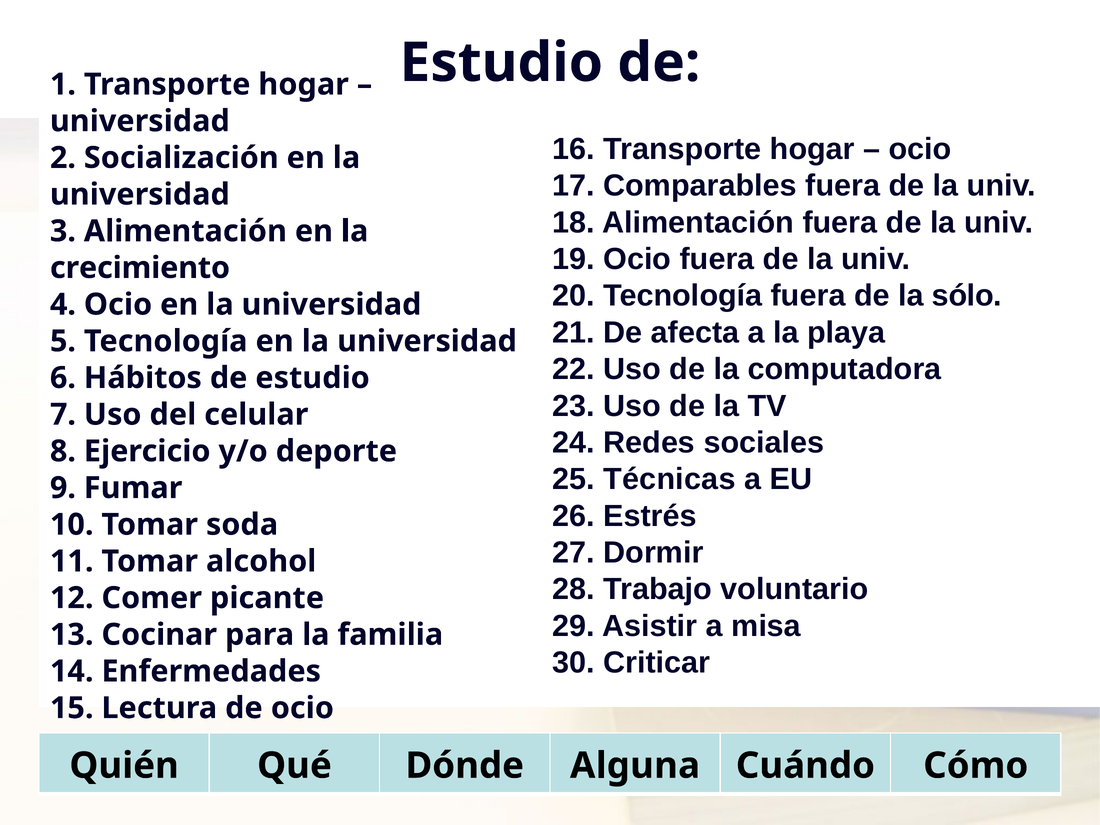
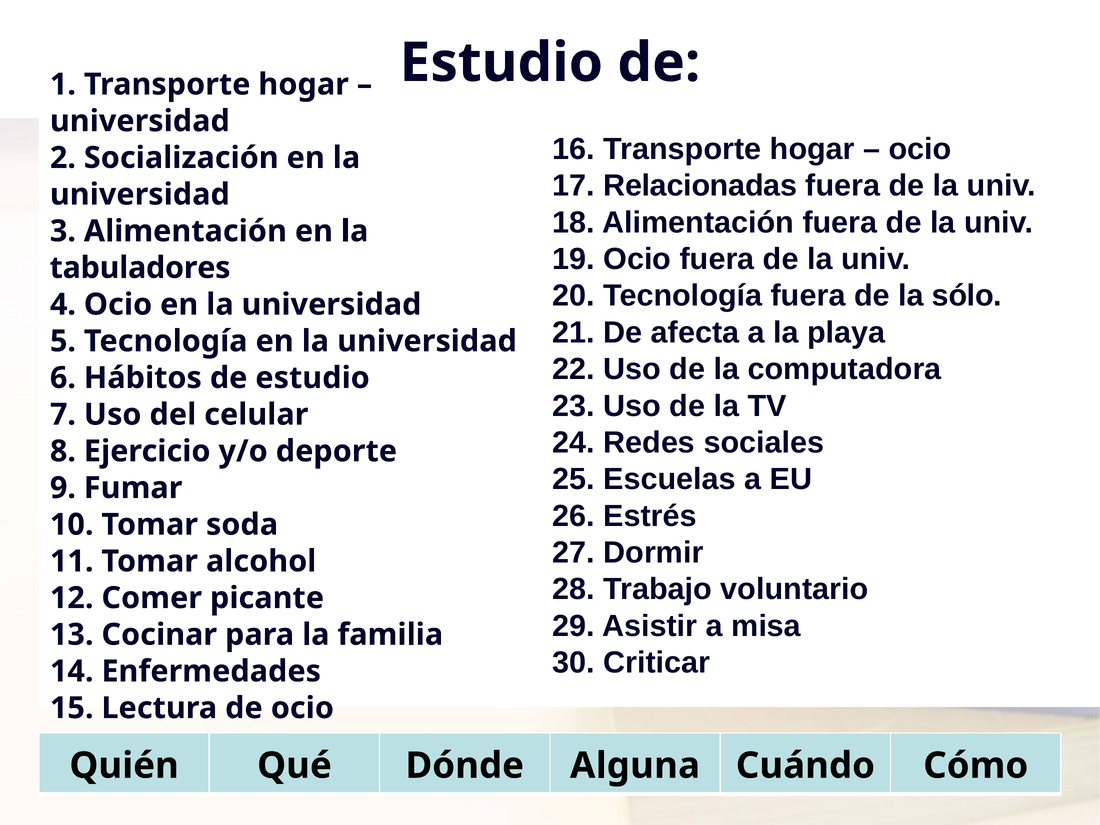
Comparables: Comparables -> Relacionadas
crecimiento: crecimiento -> tabuladores
Técnicas: Técnicas -> Escuelas
